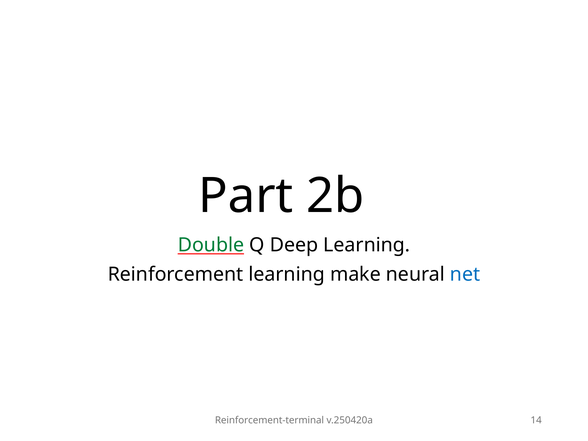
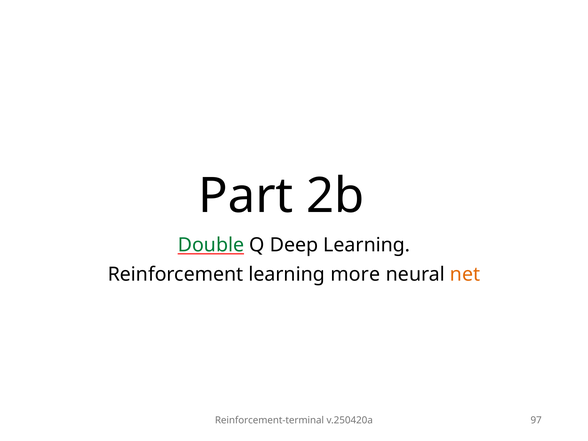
make: make -> more
net colour: blue -> orange
14: 14 -> 97
